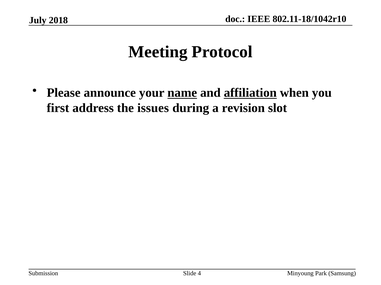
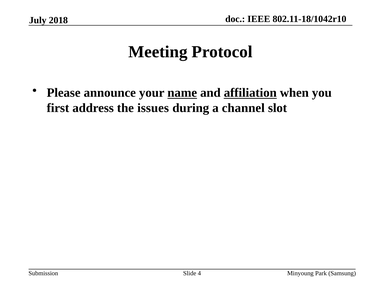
revision: revision -> channel
